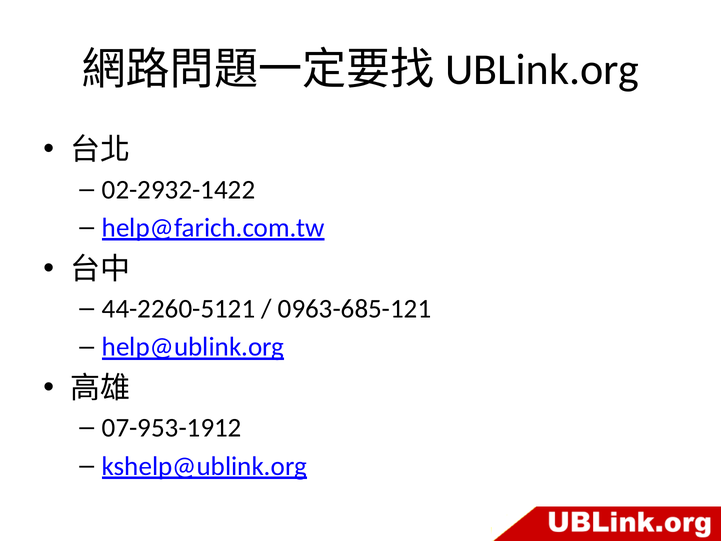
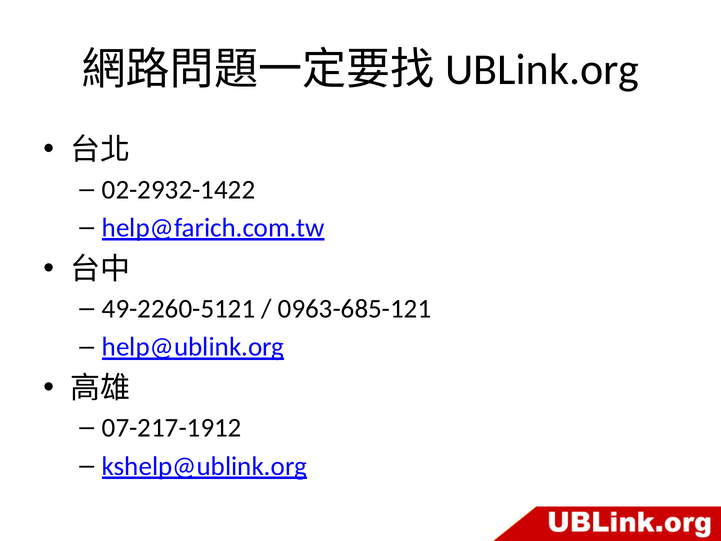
44-2260-5121: 44-2260-5121 -> 49-2260-5121
07-953-1912: 07-953-1912 -> 07-217-1912
